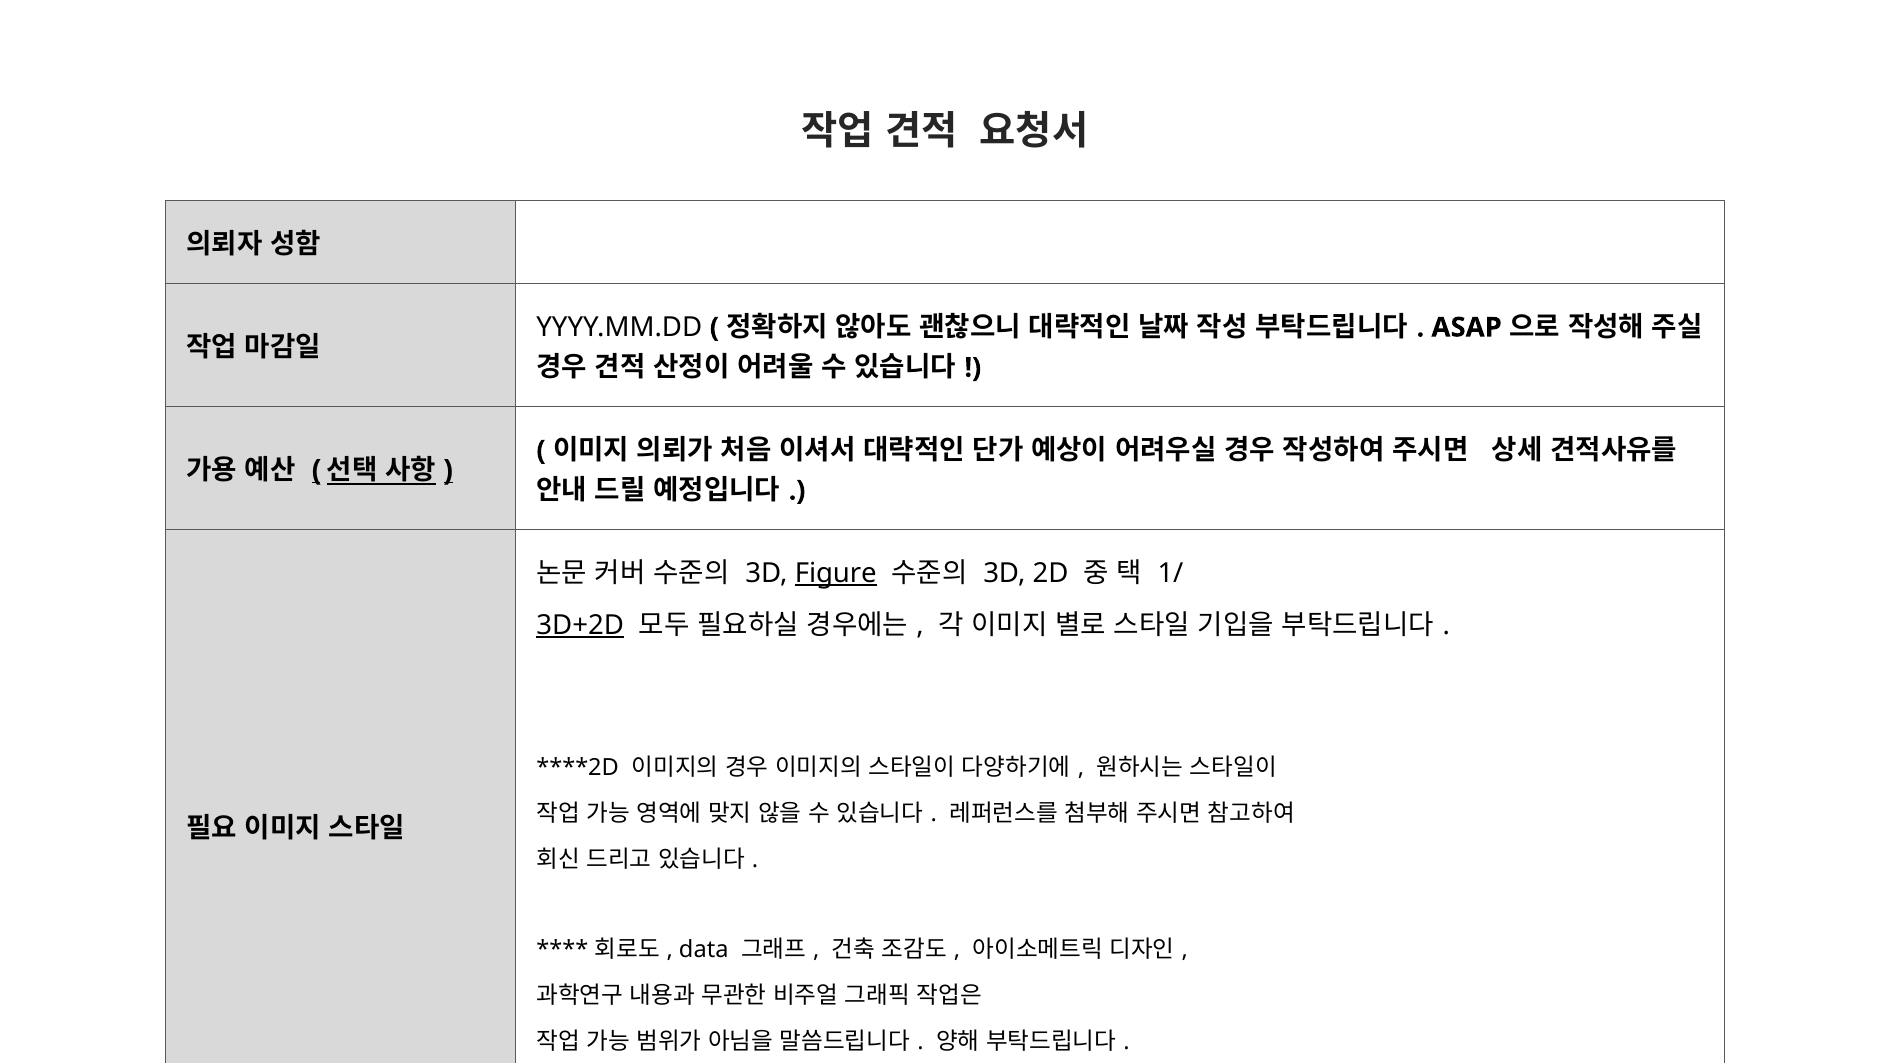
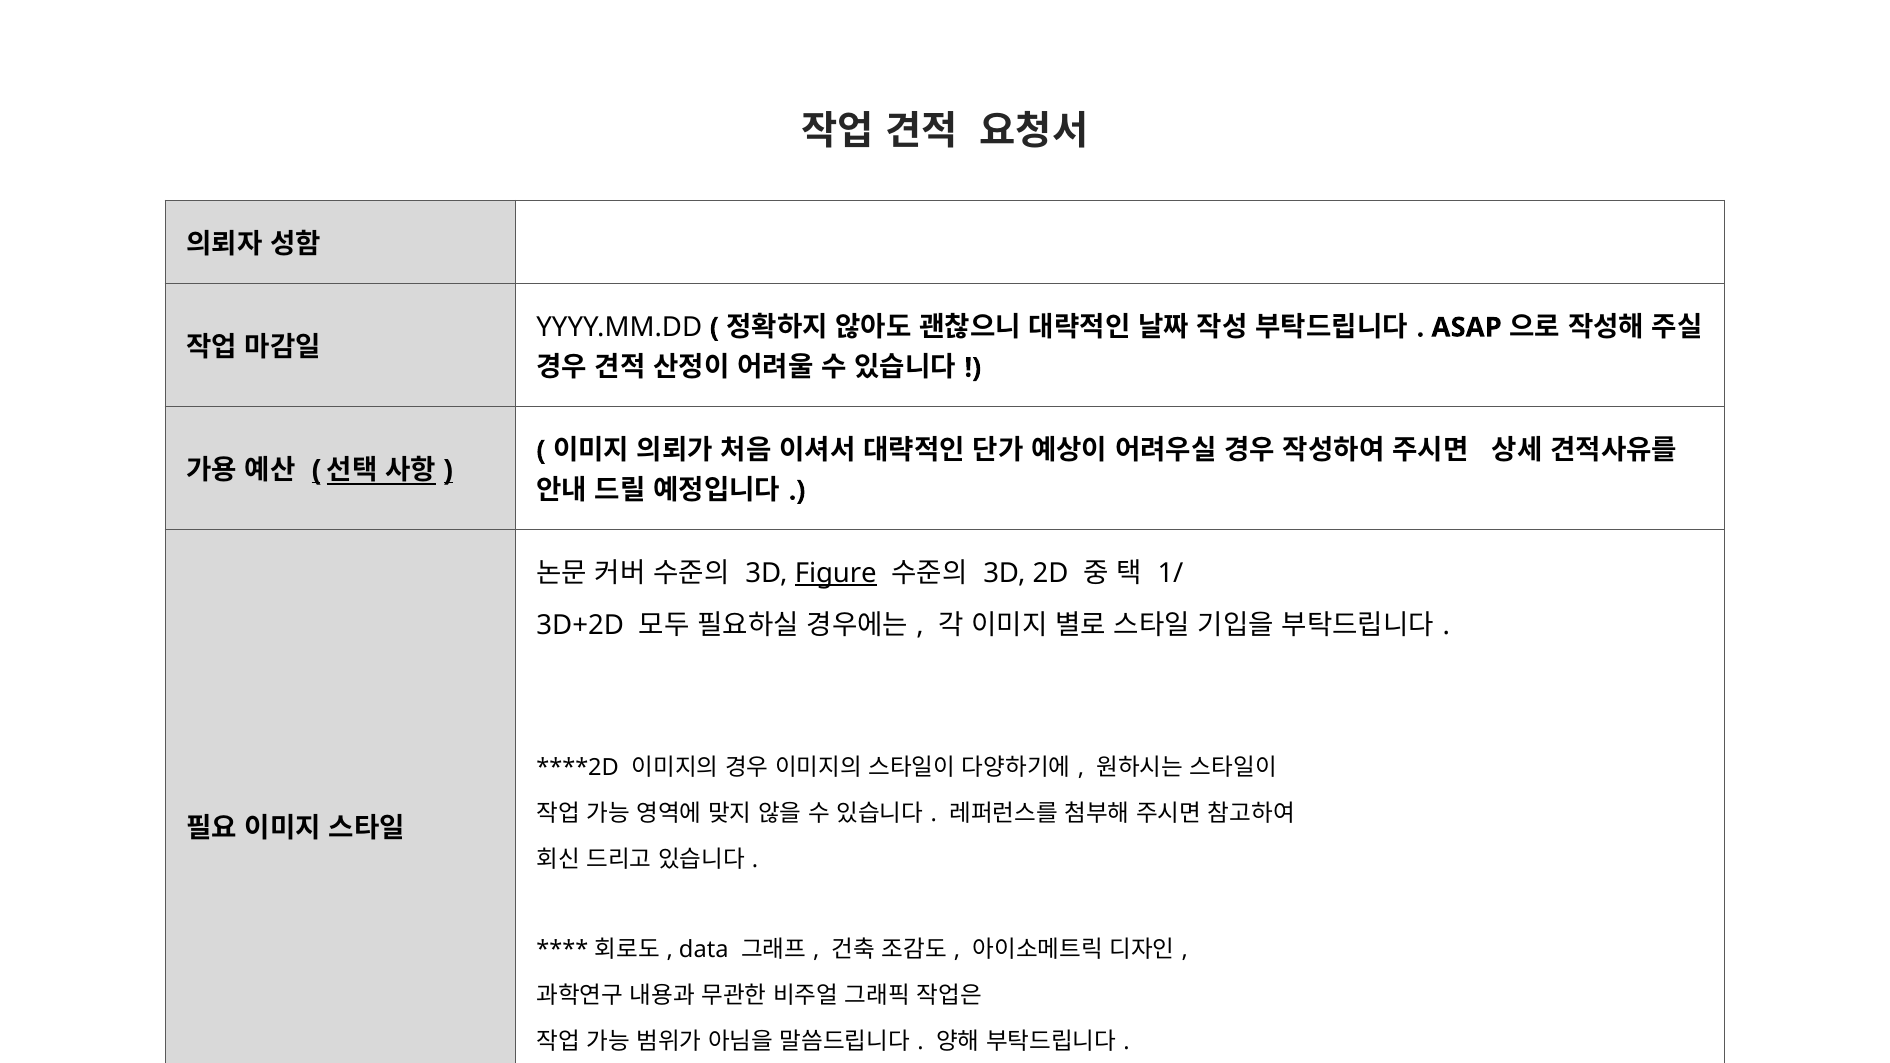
3D+2D underline: present -> none
